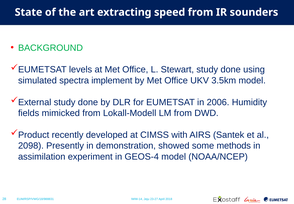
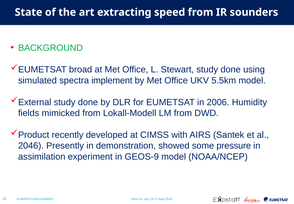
levels: levels -> broad
3.5km: 3.5km -> 5.5km
2098: 2098 -> 2046
methods: methods -> pressure
GEOS-4: GEOS-4 -> GEOS-9
